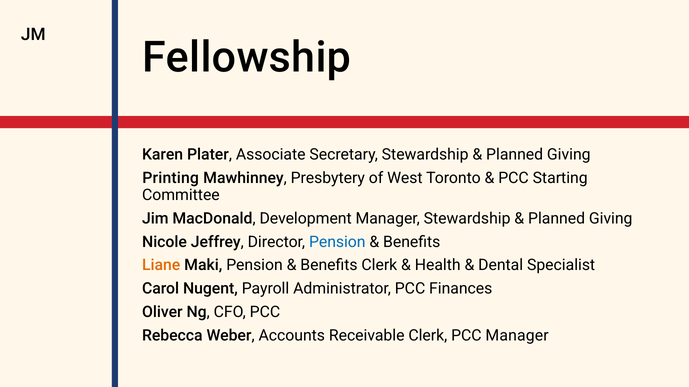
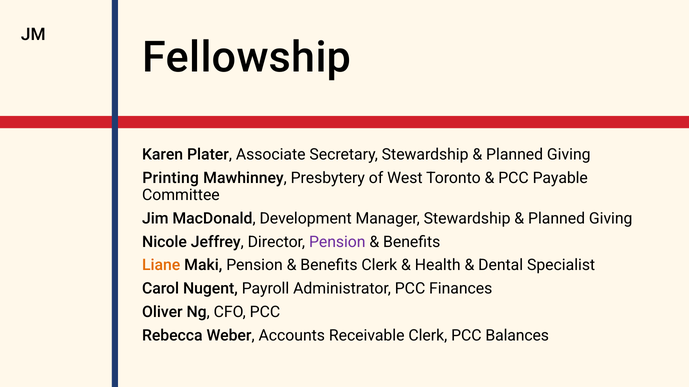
Starting: Starting -> Payable
Pension at (337, 242) colour: blue -> purple
PCC Manager: Manager -> Balances
